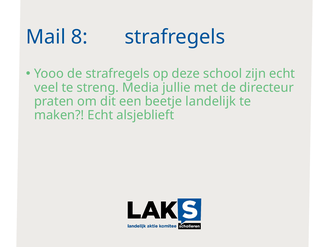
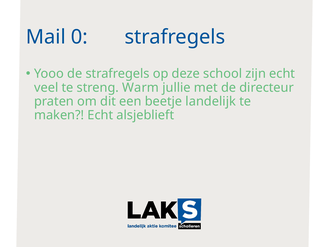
8: 8 -> 0
Media: Media -> Warm
